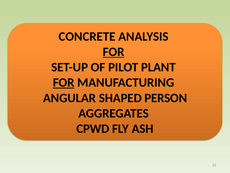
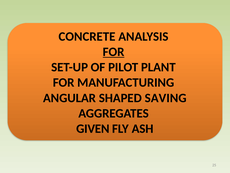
FOR at (64, 82) underline: present -> none
PERSON: PERSON -> SAVING
CPWD: CPWD -> GIVEN
